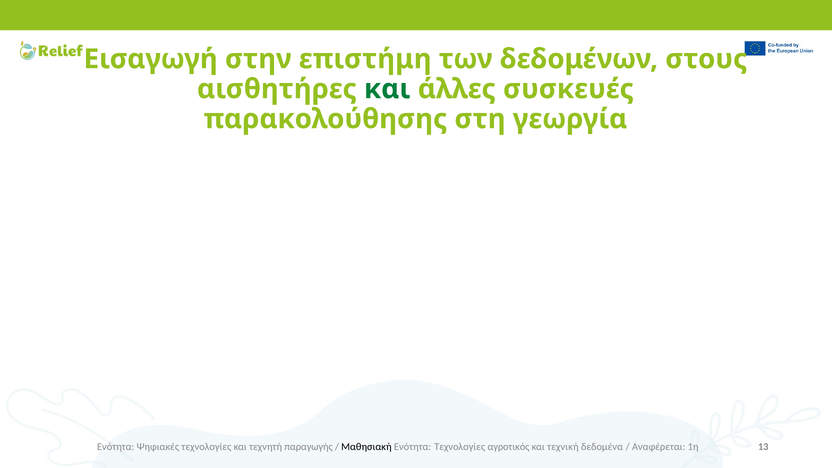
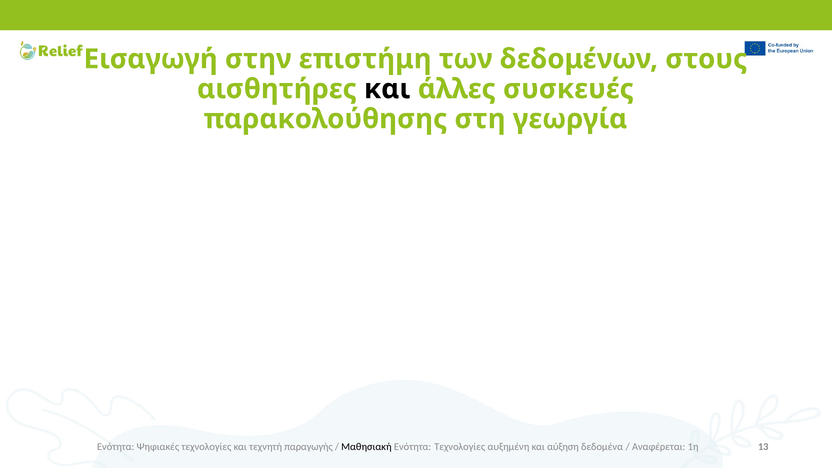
και at (387, 89) colour: green -> black
αγροτικός: αγροτικός -> αυξημένη
τεχνική: τεχνική -> αύξηση
